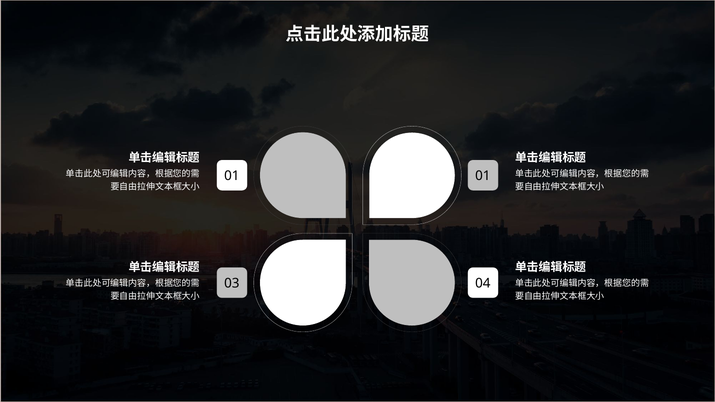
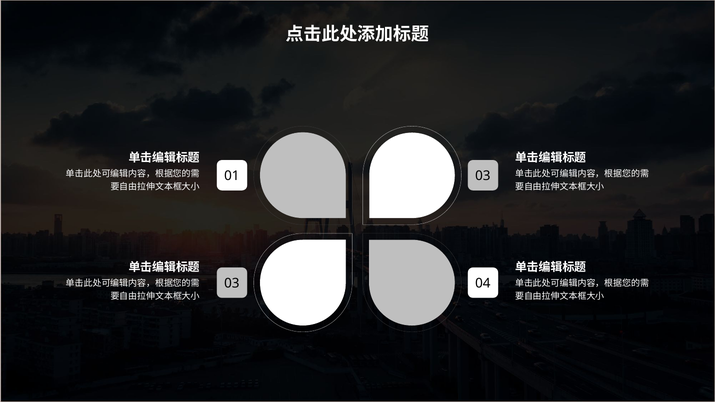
01 01: 01 -> 03
